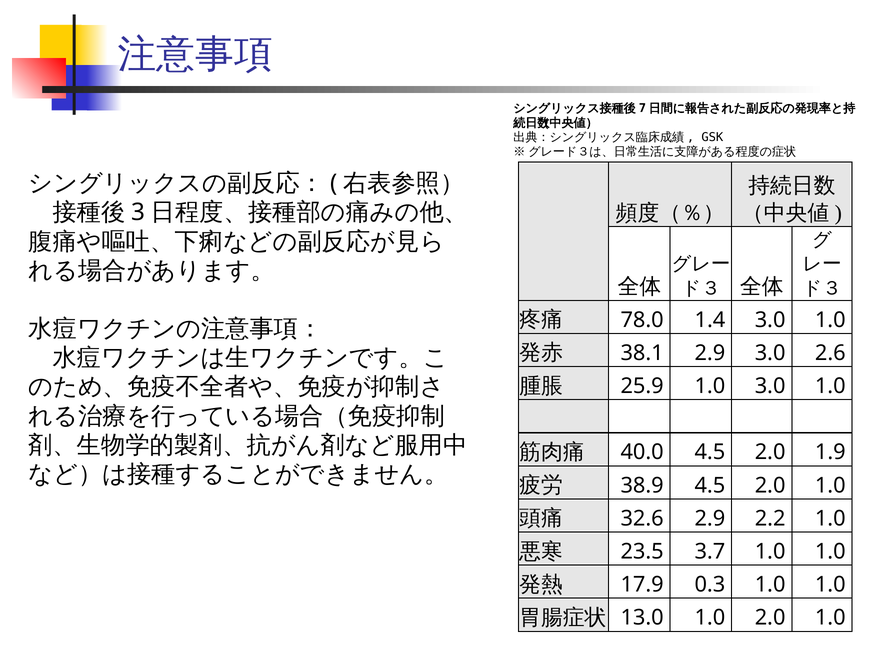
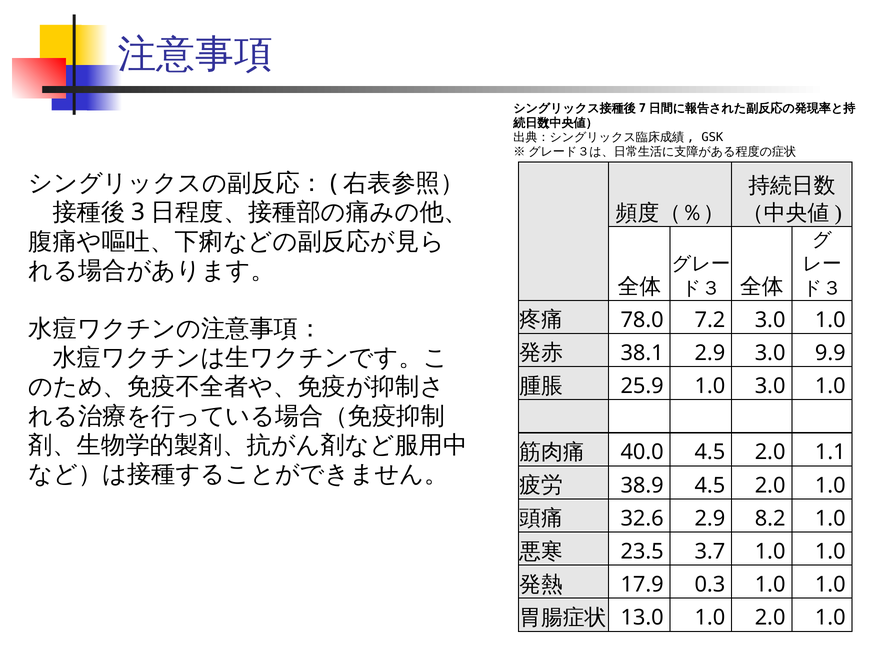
1.4: 1.4 -> 7.2
2.6: 2.6 -> 9.9
1.9: 1.9 -> 1.1
2.2: 2.2 -> 8.2
